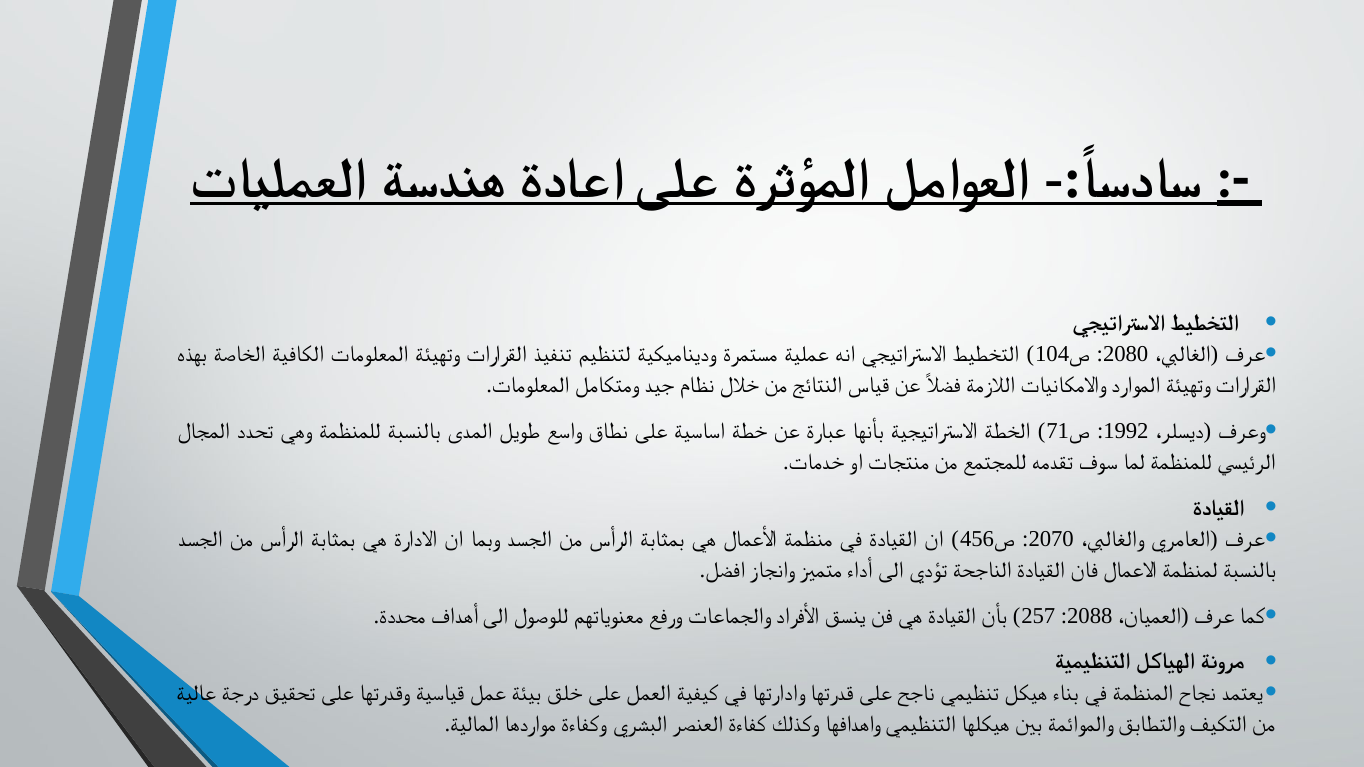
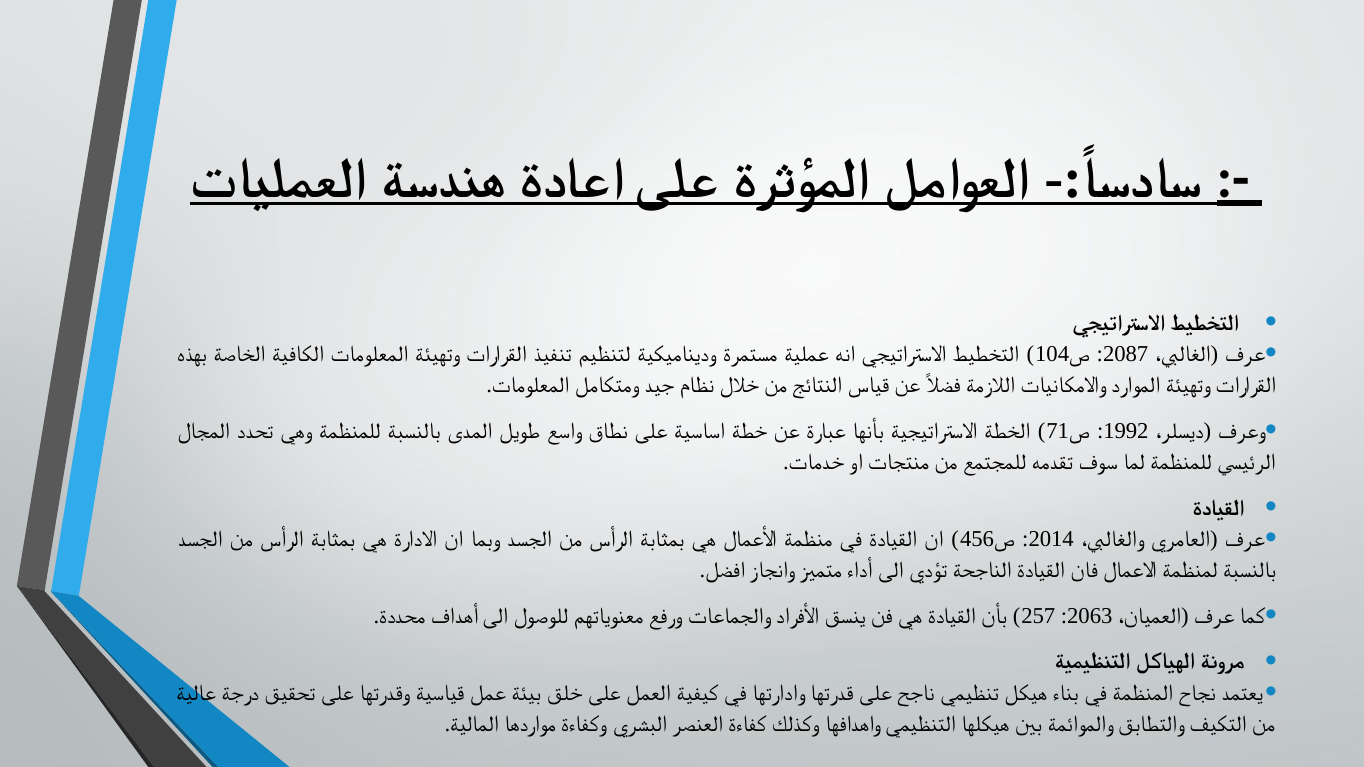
2080: 2080 -> 2087
2070: 2070 -> 2014
2088: 2088 -> 2063
